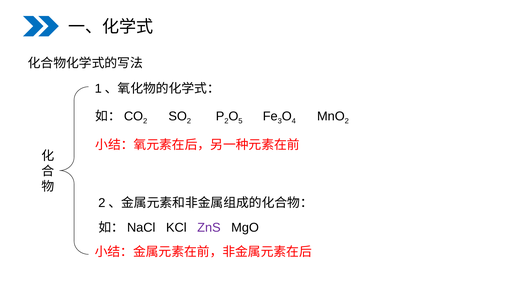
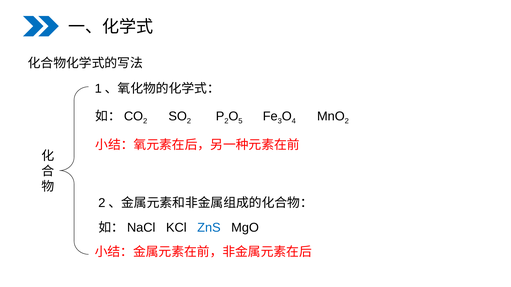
ZnS colour: purple -> blue
